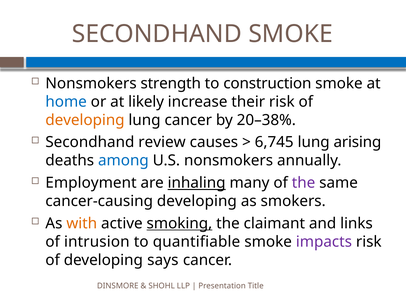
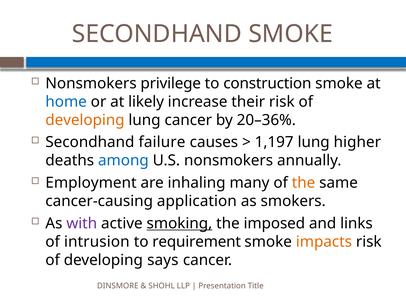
strength: strength -> privilege
20–38%: 20–38% -> 20–36%
review: review -> failure
6,745: 6,745 -> 1,197
arising: arising -> higher
inhaling underline: present -> none
the at (304, 183) colour: purple -> orange
cancer-causing developing: developing -> application
with colour: orange -> purple
claimant: claimant -> imposed
quantifiable: quantifiable -> requirement
impacts colour: purple -> orange
